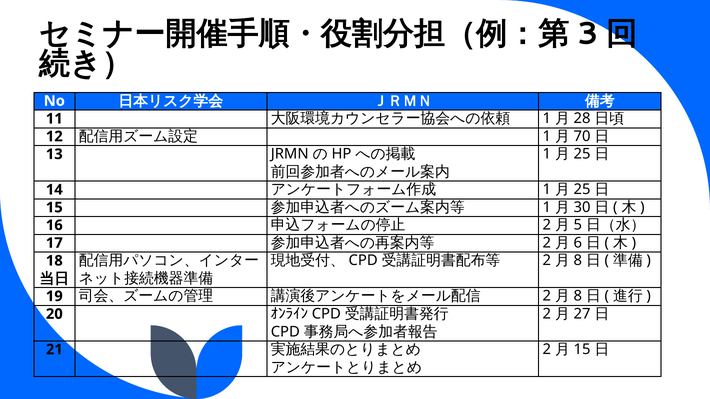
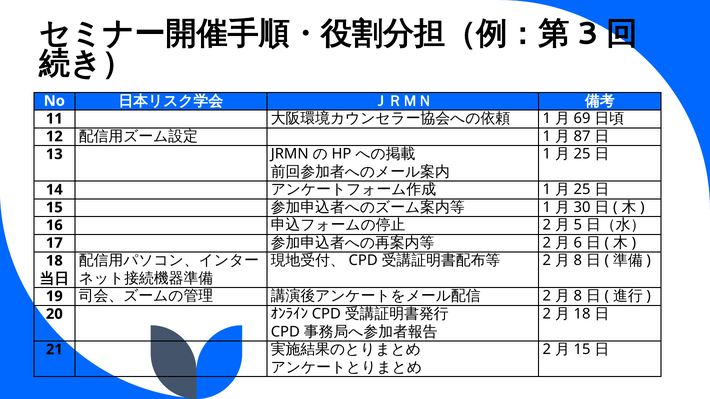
28: 28 -> 69
70: 70 -> 87
27 at (582, 314): 27 -> 18
